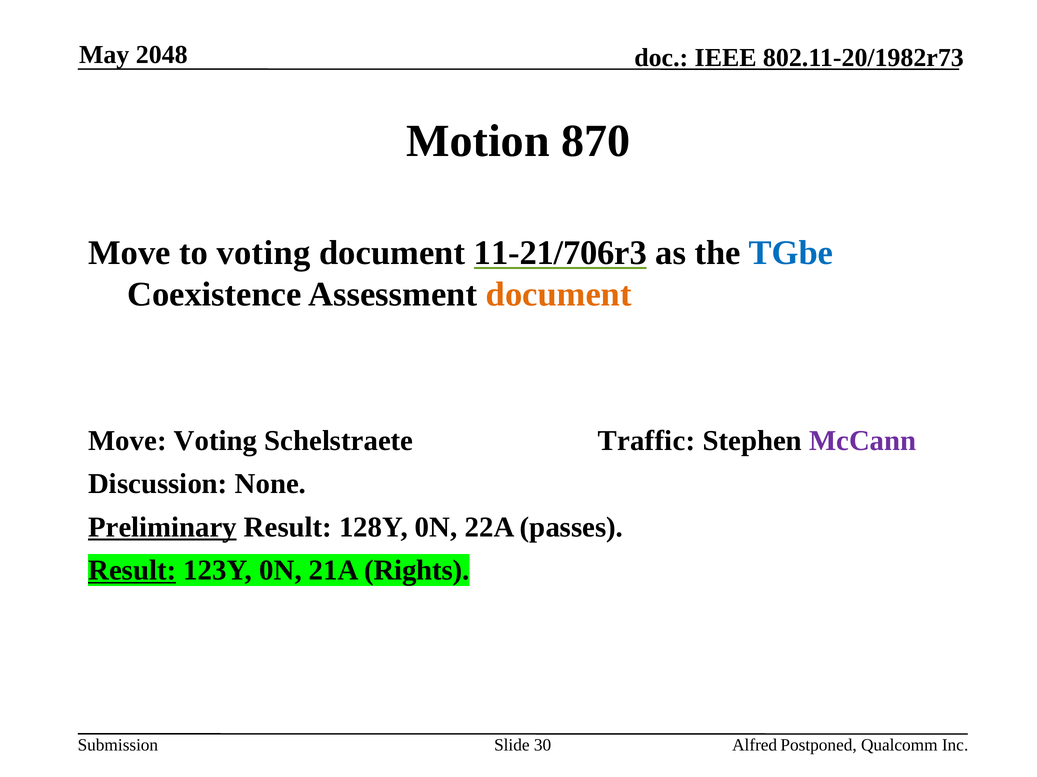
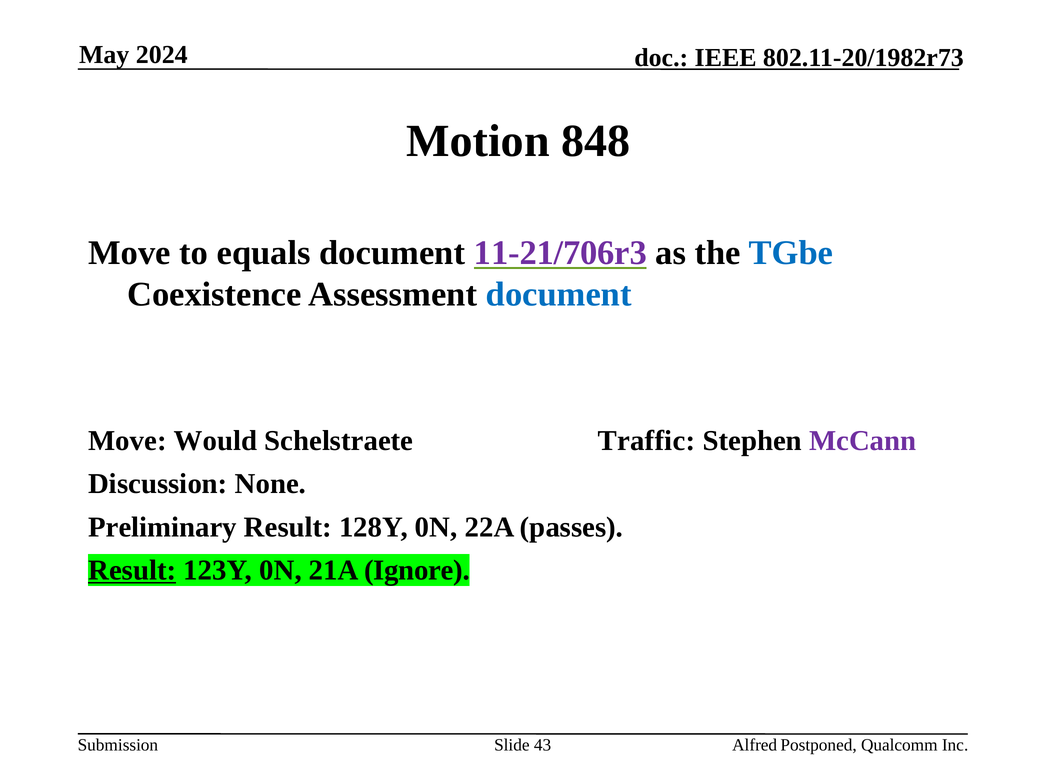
2048: 2048 -> 2024
870: 870 -> 848
to voting: voting -> equals
11-21/706r3 colour: black -> purple
document at (559, 295) colour: orange -> blue
Move Voting: Voting -> Would
Preliminary underline: present -> none
Rights: Rights -> Ignore
30: 30 -> 43
